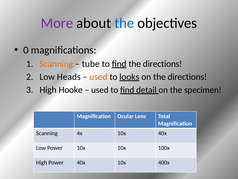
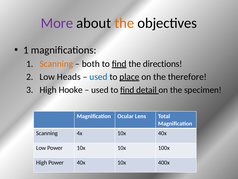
the at (124, 23) colour: blue -> orange
0 at (26, 50): 0 -> 1
tube: tube -> both
used at (98, 77) colour: orange -> blue
looks: looks -> place
on the directions: directions -> therefore
